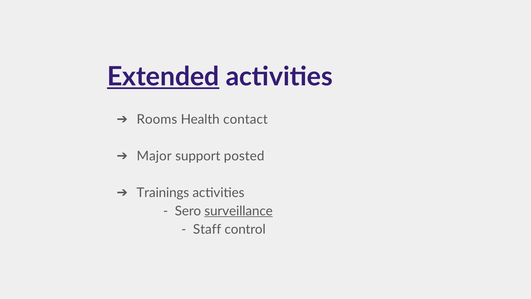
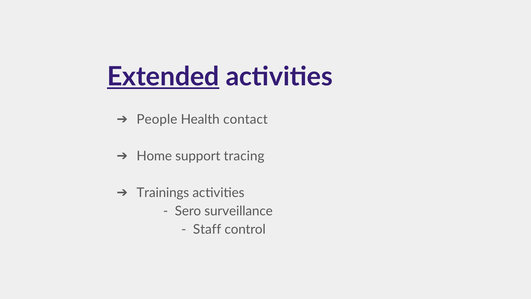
Rooms: Rooms -> People
Major: Major -> Home
posted: posted -> tracing
surveillance underline: present -> none
